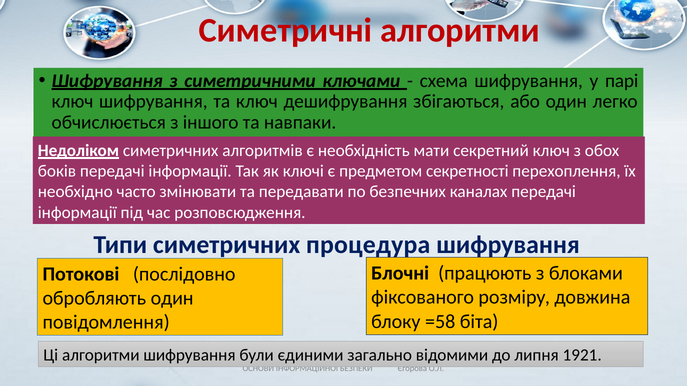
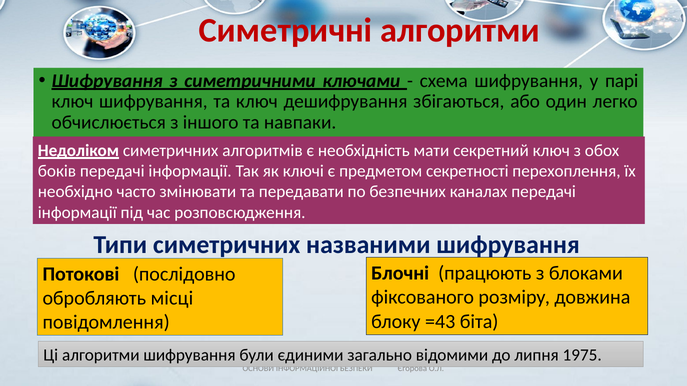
процедура: процедура -> названими
обробляють один: один -> місці
=58: =58 -> =43
1921: 1921 -> 1975
